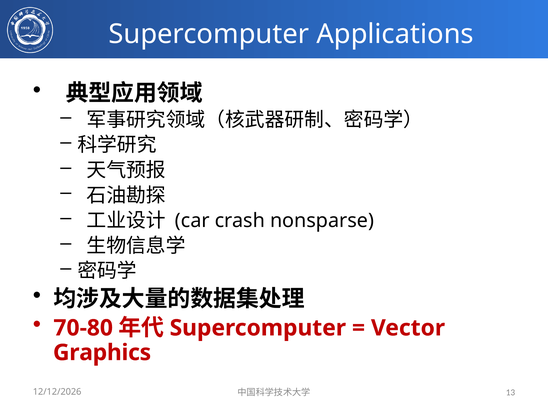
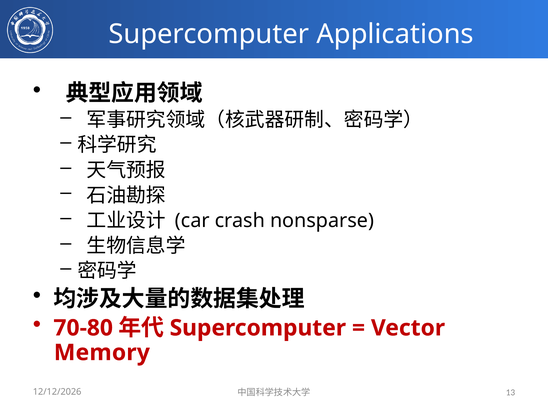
Graphics: Graphics -> Memory
